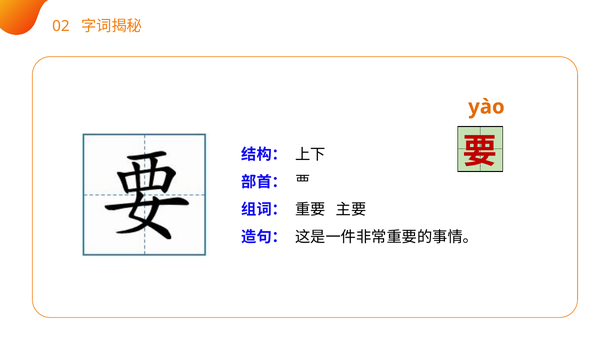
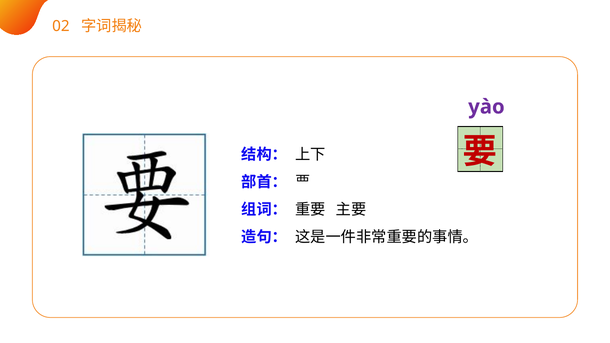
yào colour: orange -> purple
